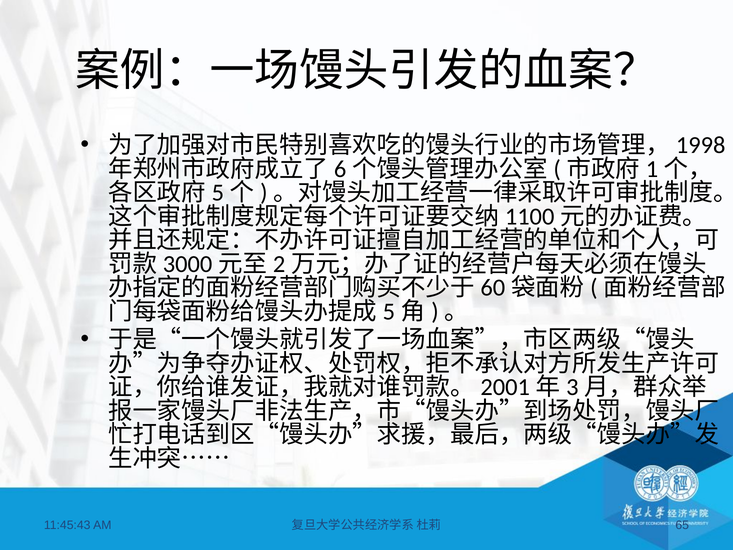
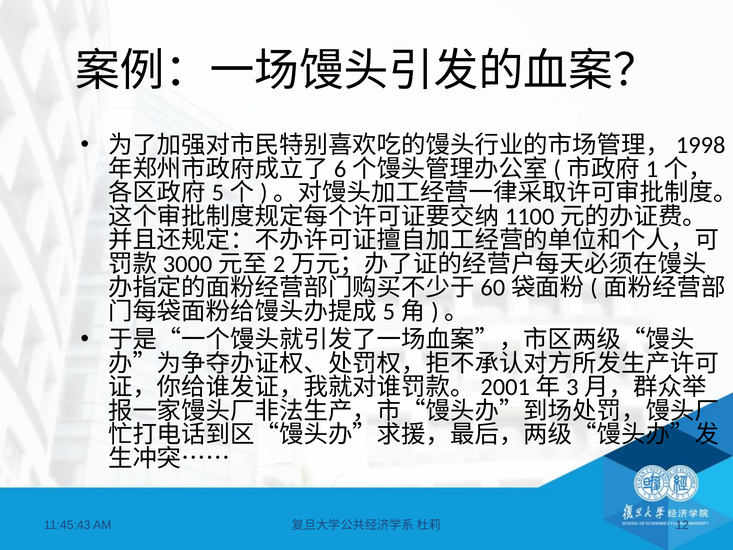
65: 65 -> 12
